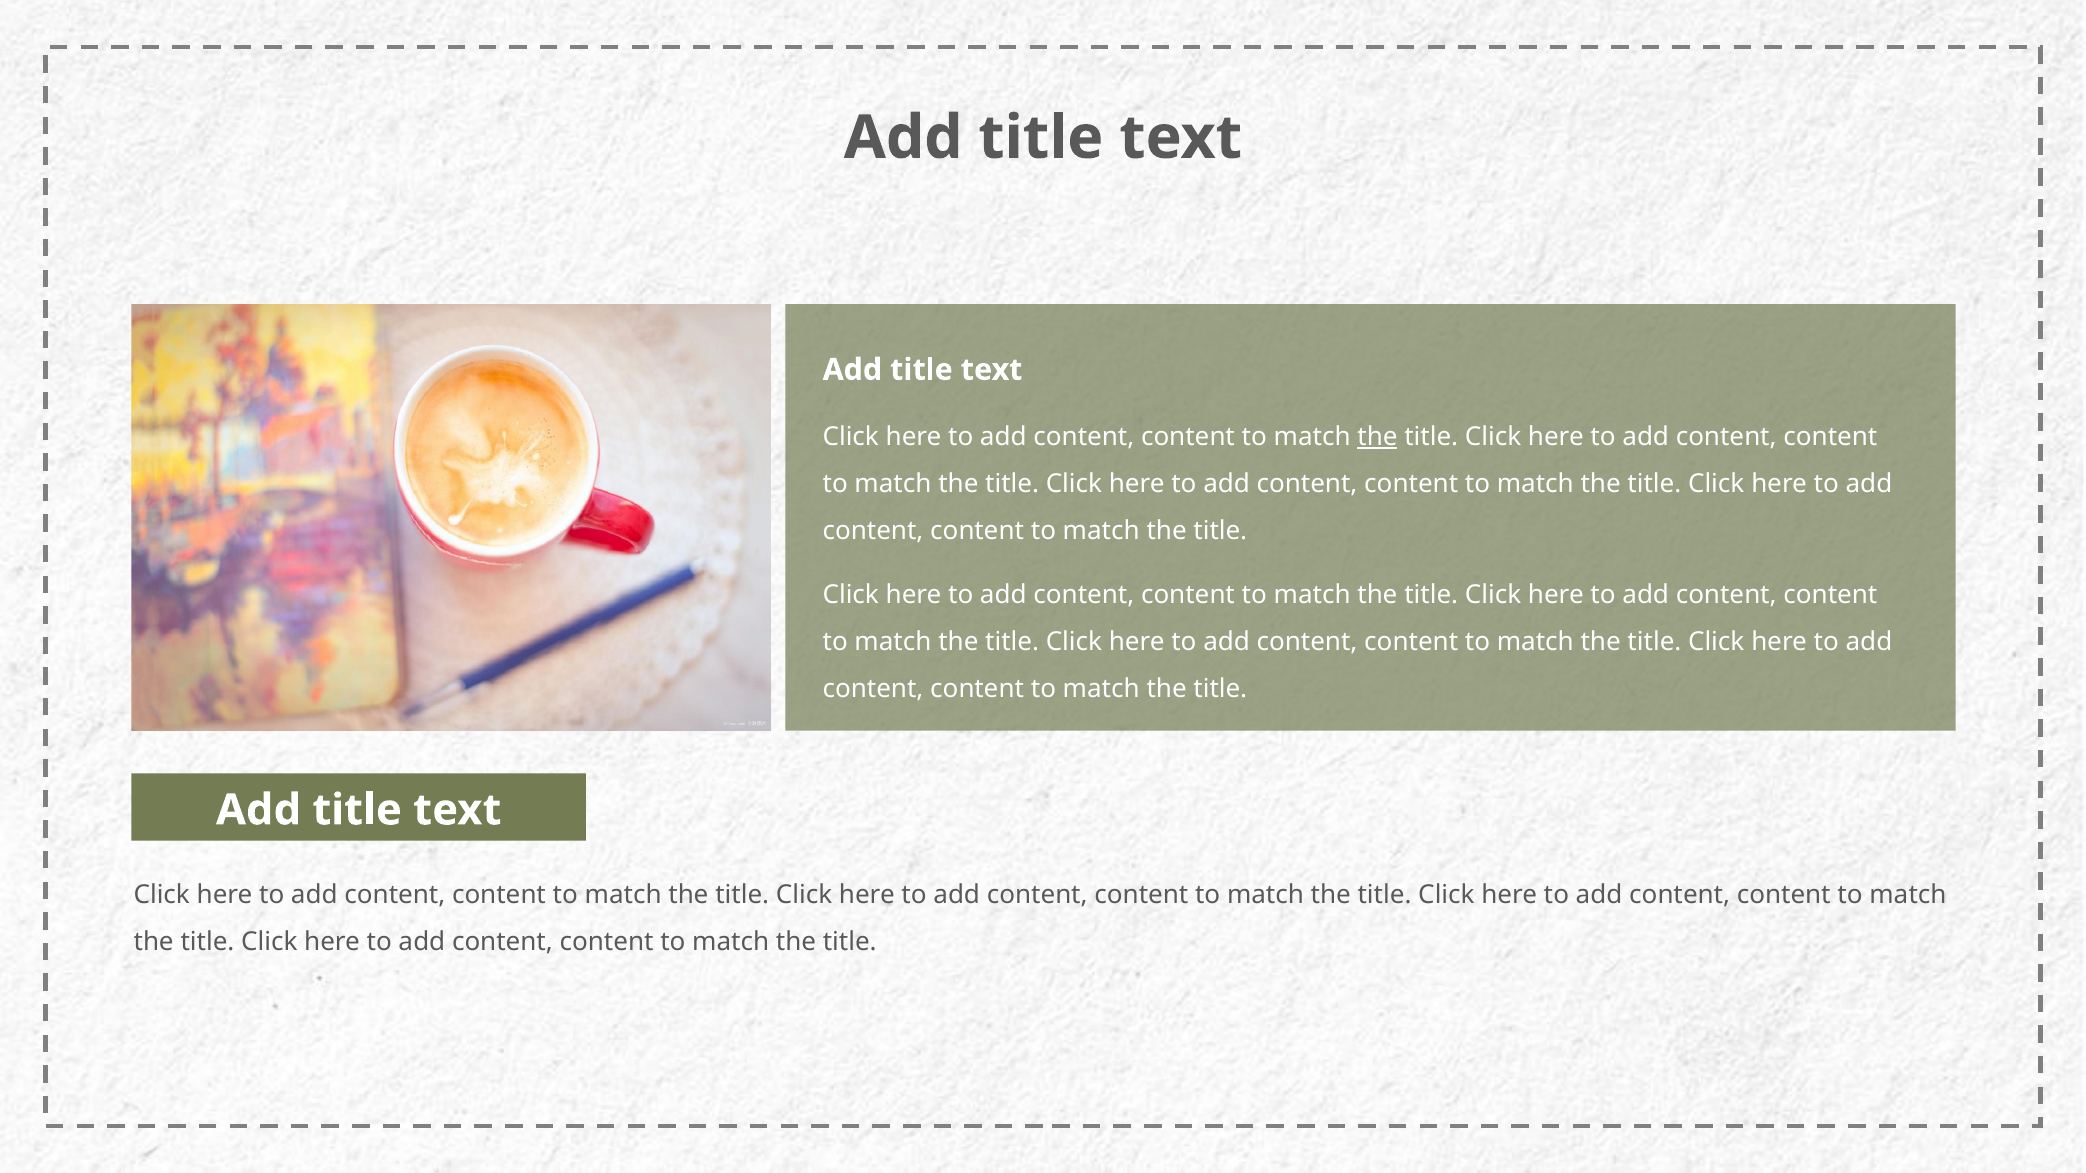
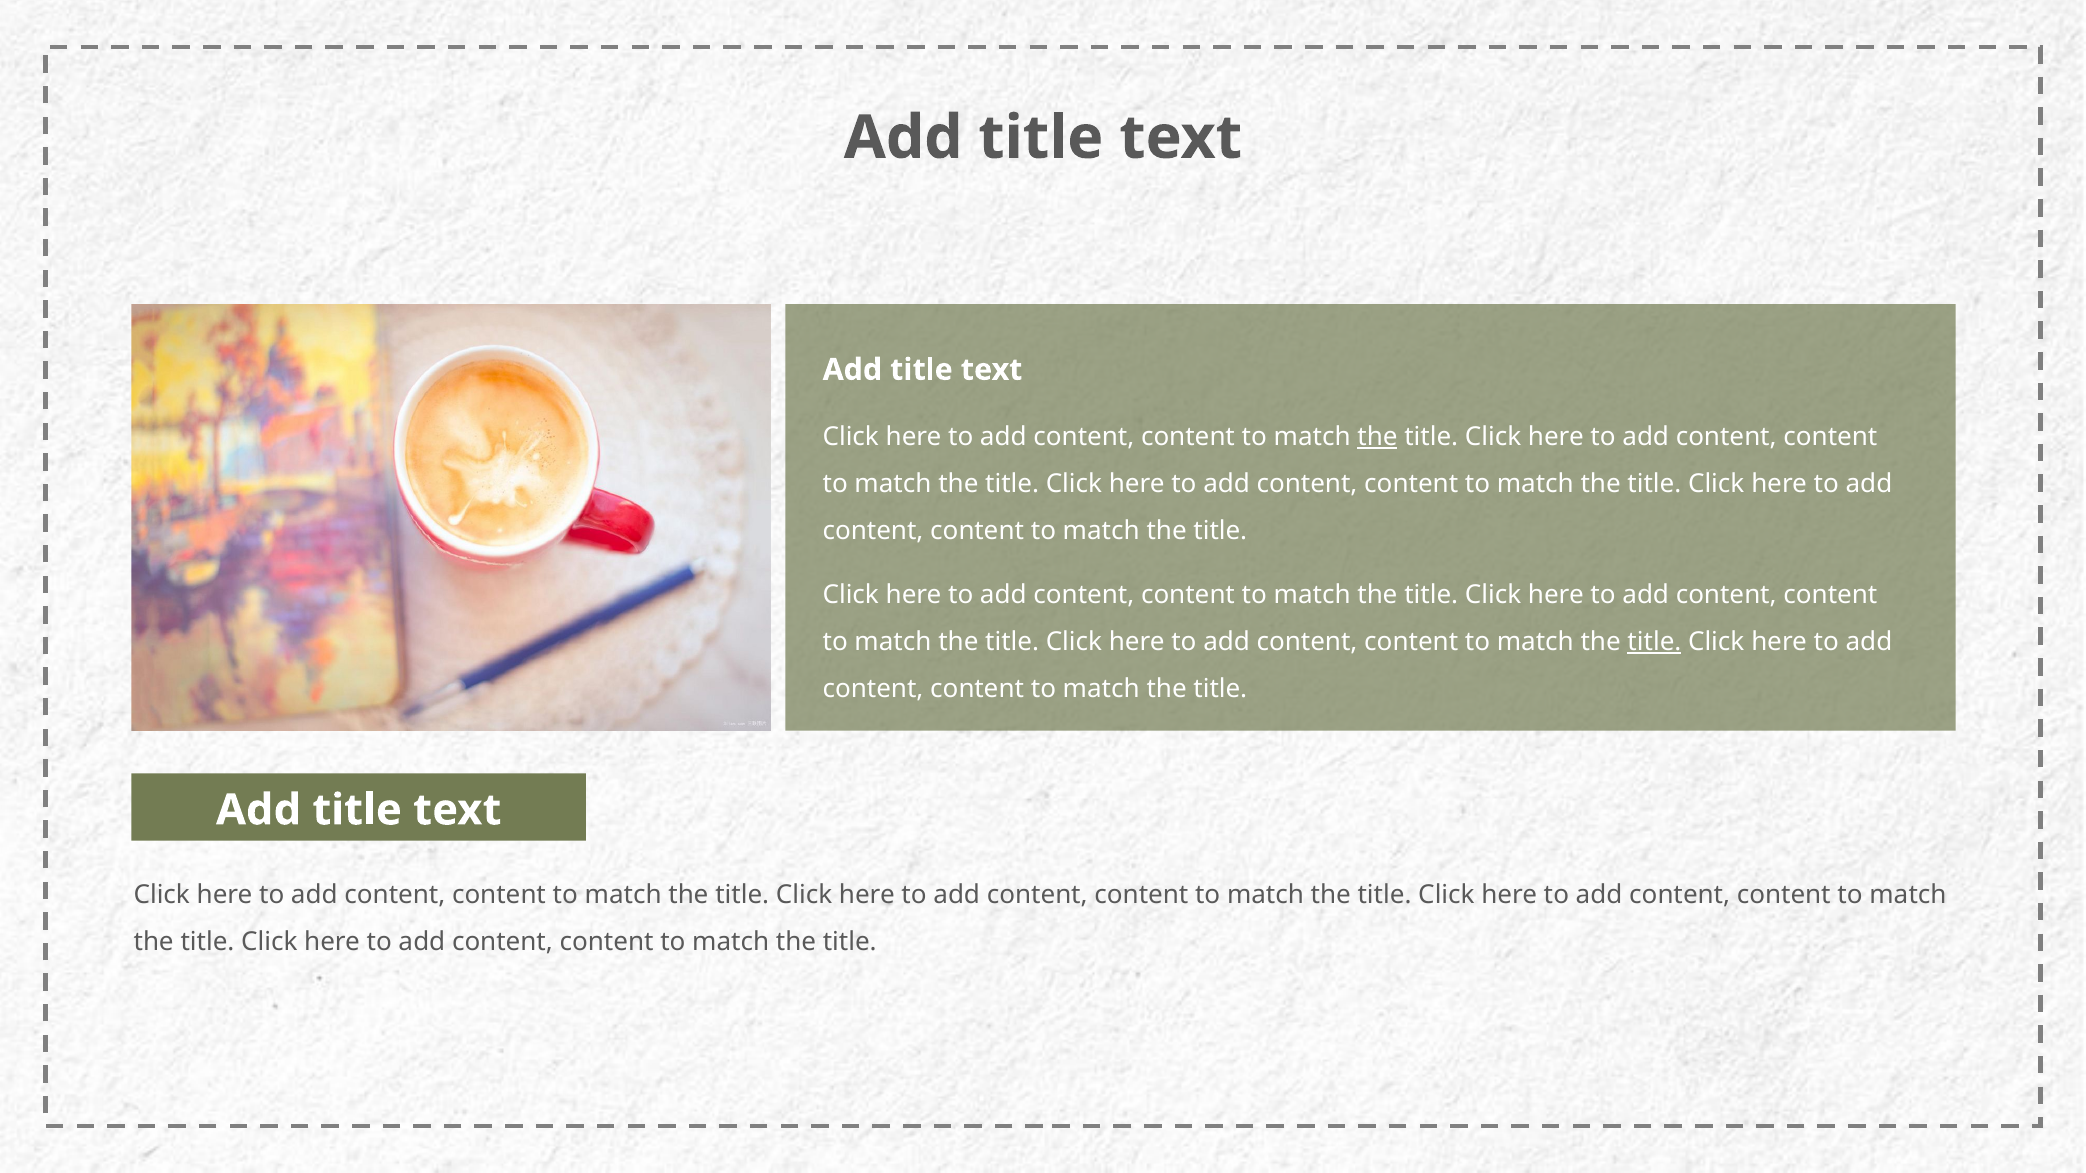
title at (1654, 642) underline: none -> present
